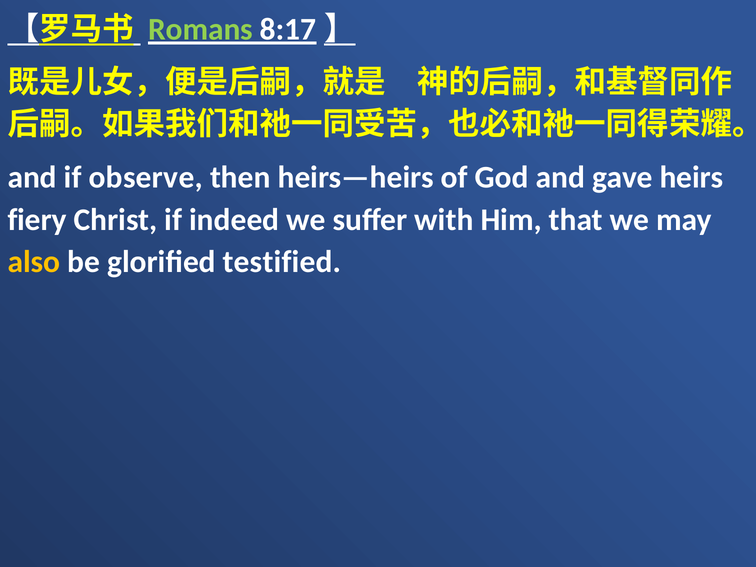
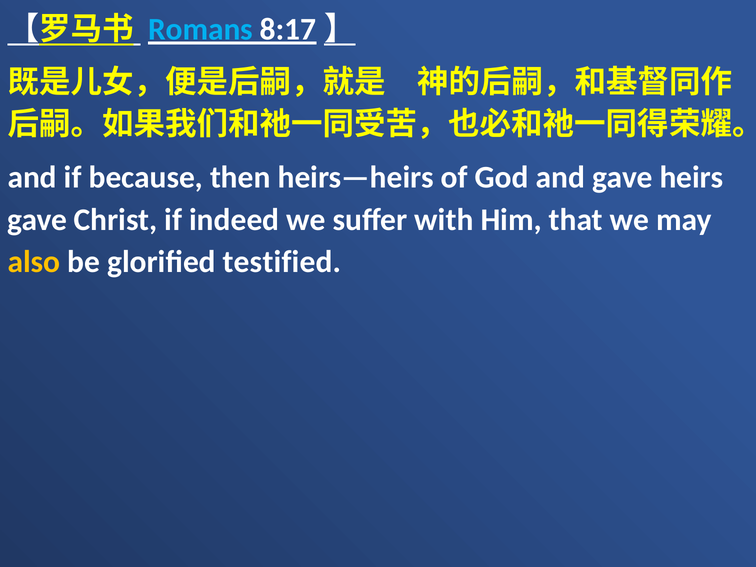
Romans colour: light green -> light blue
observe: observe -> because
fiery at (37, 220): fiery -> gave
